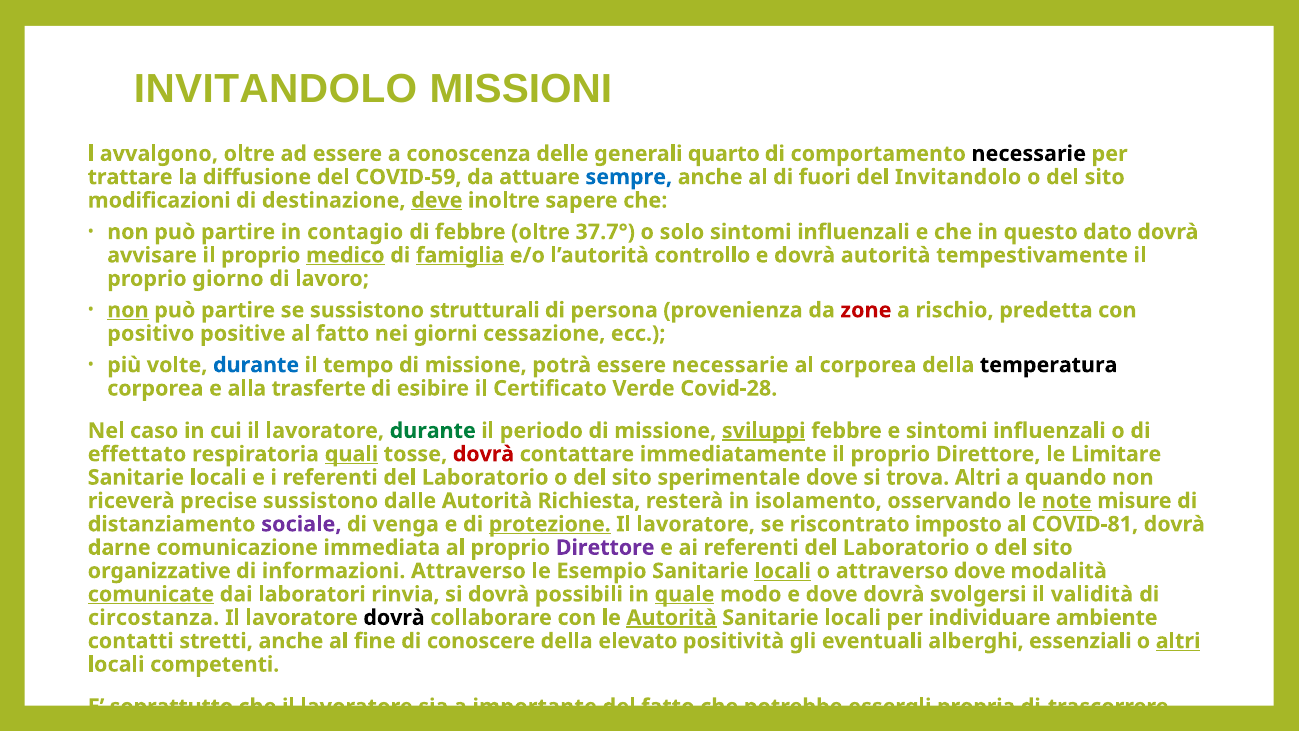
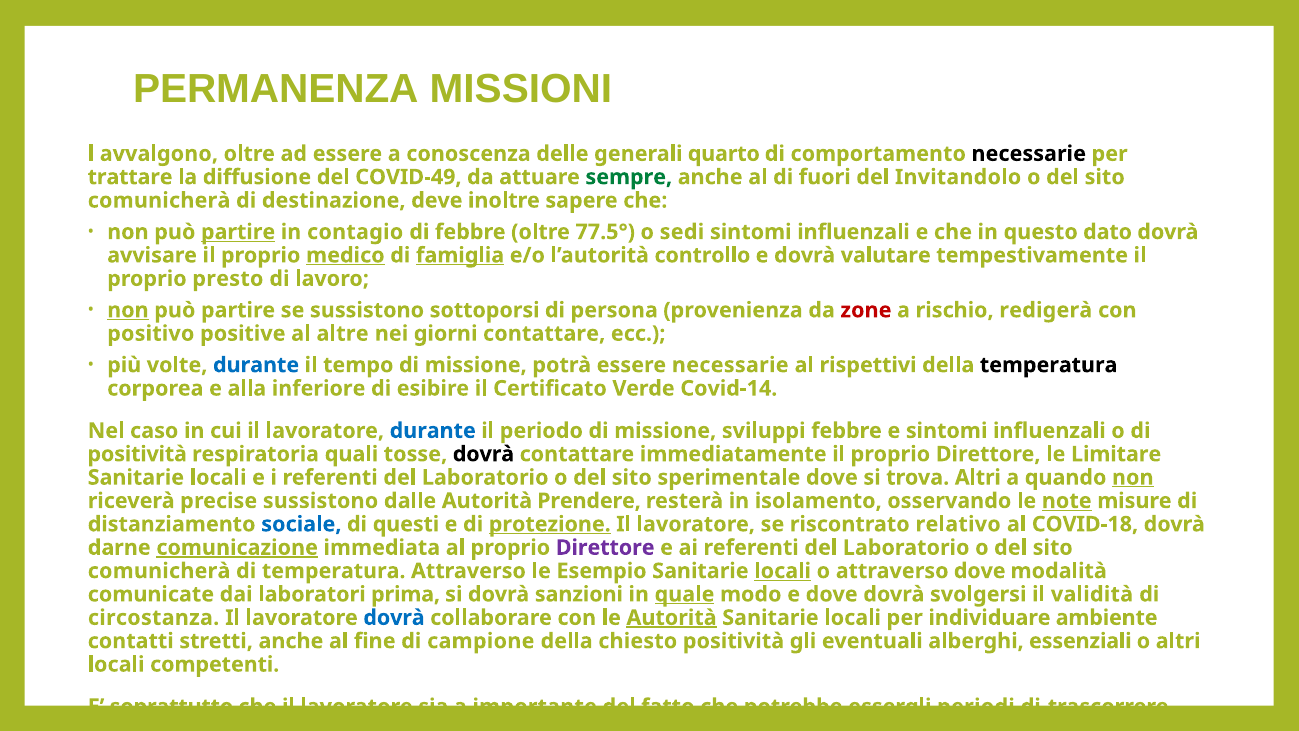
INVITANDOLO at (276, 89): INVITANDOLO -> PERMANENZA
COVID-59: COVID-59 -> COVID-49
sempre colour: blue -> green
modificazioni at (159, 200): modificazioni -> comunicherà
deve underline: present -> none
partire at (238, 232) underline: none -> present
37.7°: 37.7° -> 77.5°
solo: solo -> sedi
dovrà autorità: autorità -> valutare
giorno: giorno -> presto
strutturali: strutturali -> sottoporsi
predetta: predetta -> redigerà
al fatto: fatto -> altre
giorni cessazione: cessazione -> contattare
al corporea: corporea -> rispettivi
trasferte: trasferte -> inferiore
Covid-28: Covid-28 -> Covid-14
durante at (433, 431) colour: green -> blue
sviluppi underline: present -> none
effettato at (137, 454): effettato -> positività
quali underline: present -> none
dovrà at (483, 454) colour: red -> black
non at (1133, 477) underline: none -> present
Richiesta: Richiesta -> Prendere
sociale colour: purple -> blue
di venga: venga -> questi
riscontrato imposto: imposto -> relativo
COVID-81: COVID-81 -> COVID-18
comunicazione underline: none -> present
organizzative at (159, 571): organizzative -> comunicherà
di informazioni: informazioni -> temperatura
comunicate underline: present -> none
rinvia: rinvia -> prima
possibili: possibili -> sanzioni
dovrà at (394, 617) colour: black -> blue
conoscere: conoscere -> campione
elevato: elevato -> chiesto
altri at (1178, 641) underline: present -> none
propria: propria -> periodi
